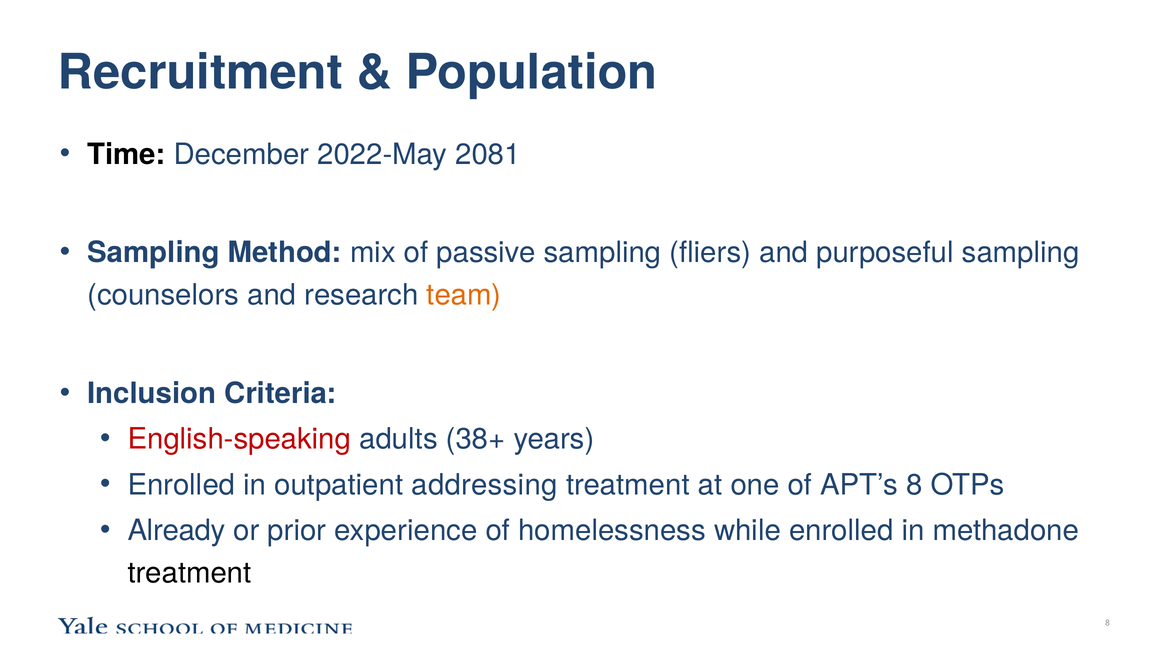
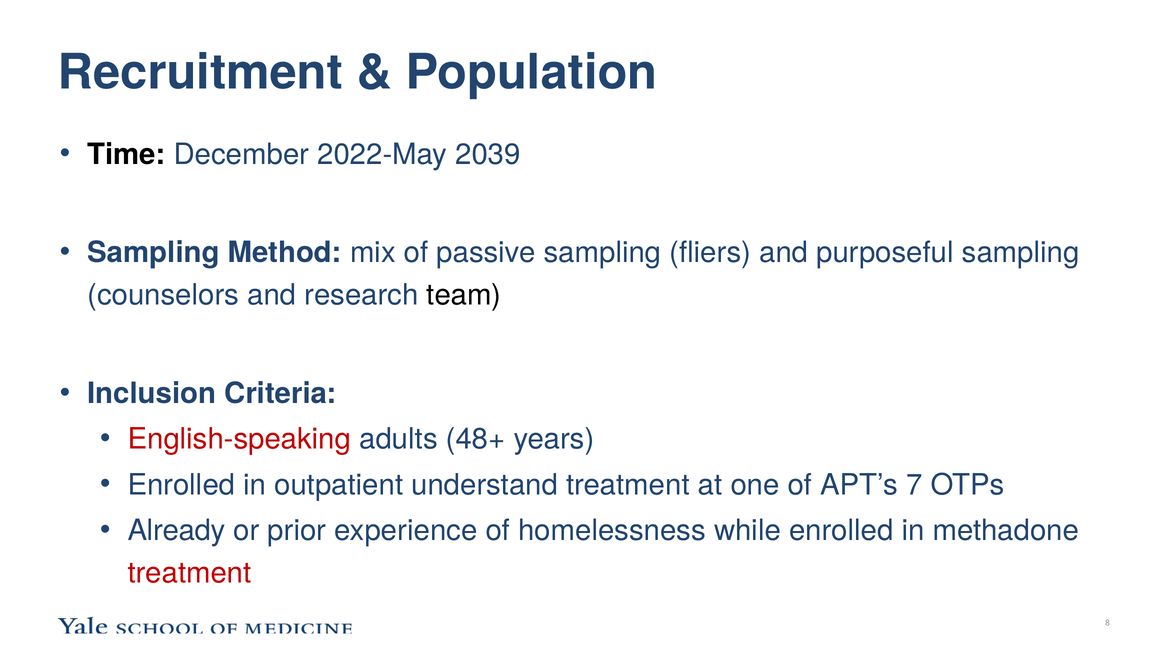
2081: 2081 -> 2039
team colour: orange -> black
38+: 38+ -> 48+
addressing: addressing -> understand
APT’s 8: 8 -> 7
treatment at (189, 573) colour: black -> red
